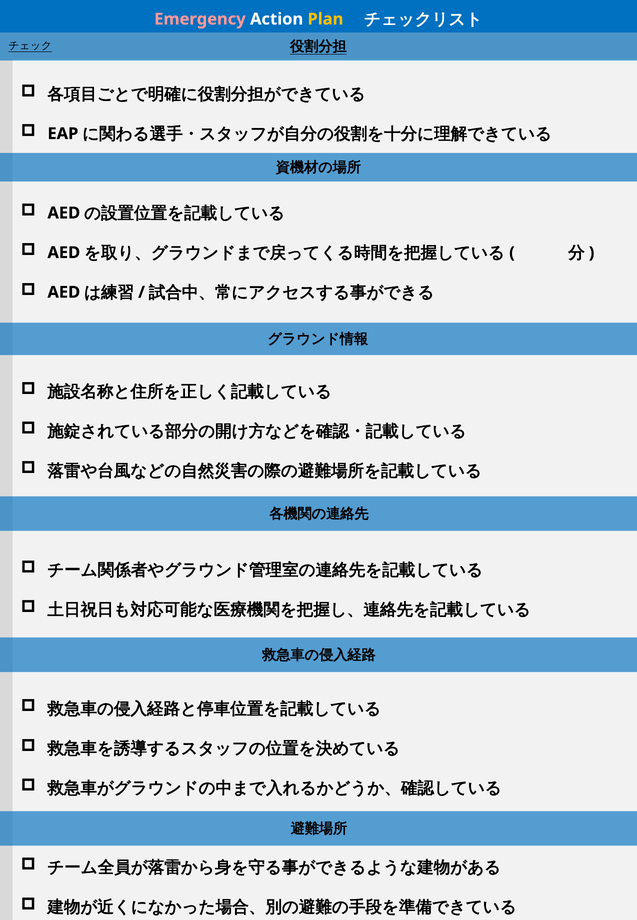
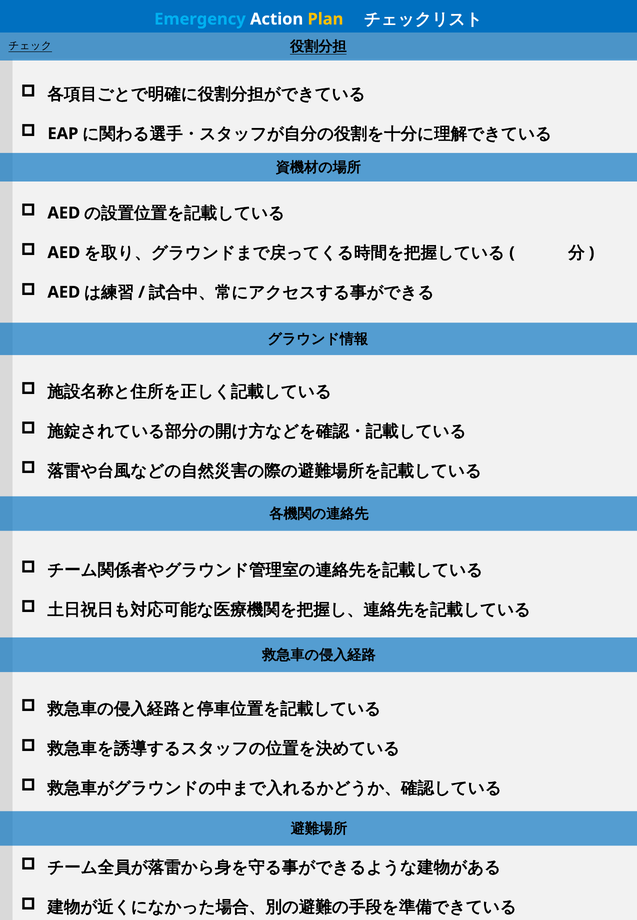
Emergency colour: pink -> light blue
